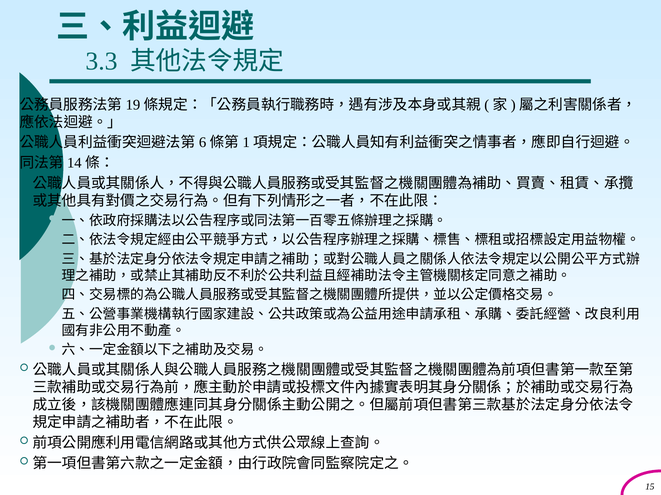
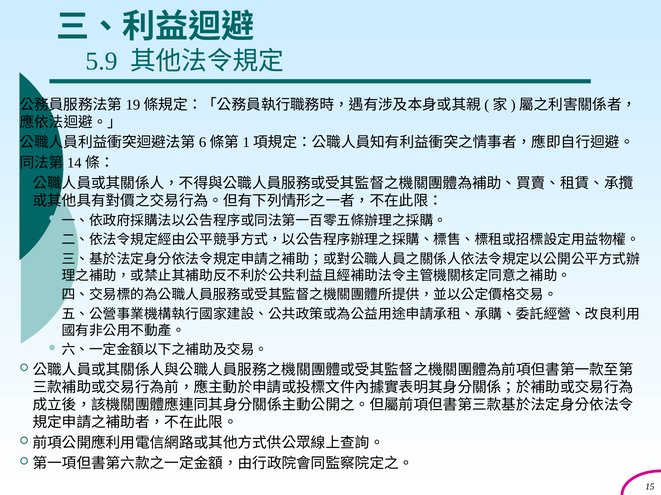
3.3: 3.3 -> 5.9
